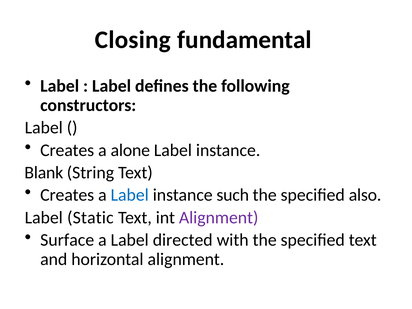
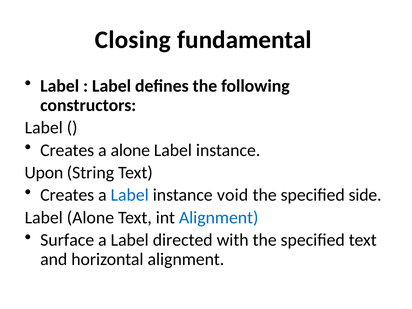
Blank: Blank -> Upon
such: such -> void
also: also -> side
Label Static: Static -> Alone
Alignment at (219, 218) colour: purple -> blue
